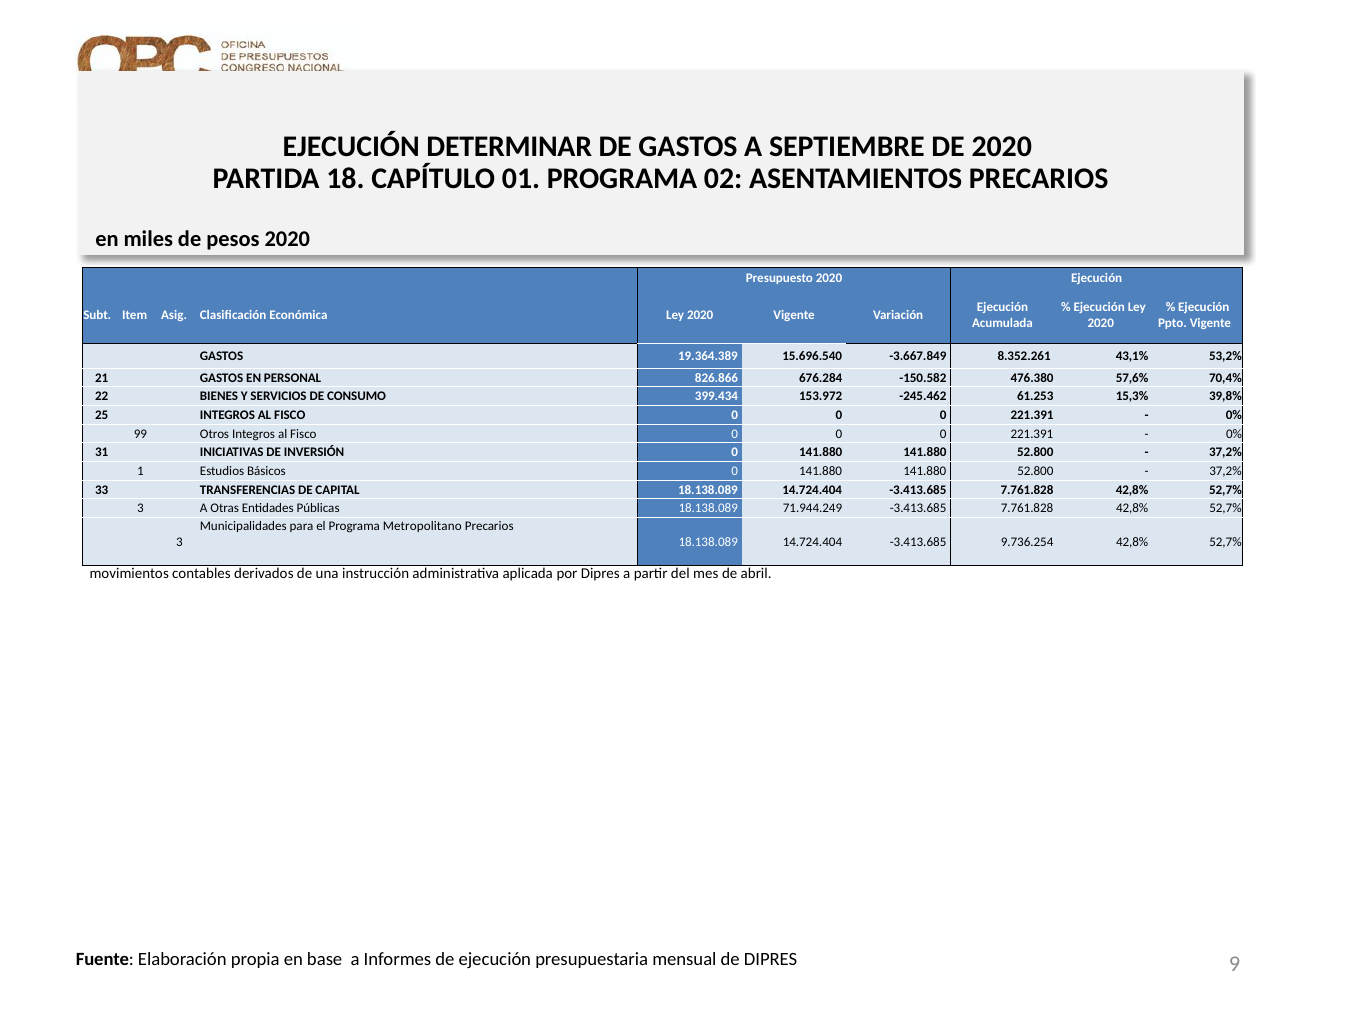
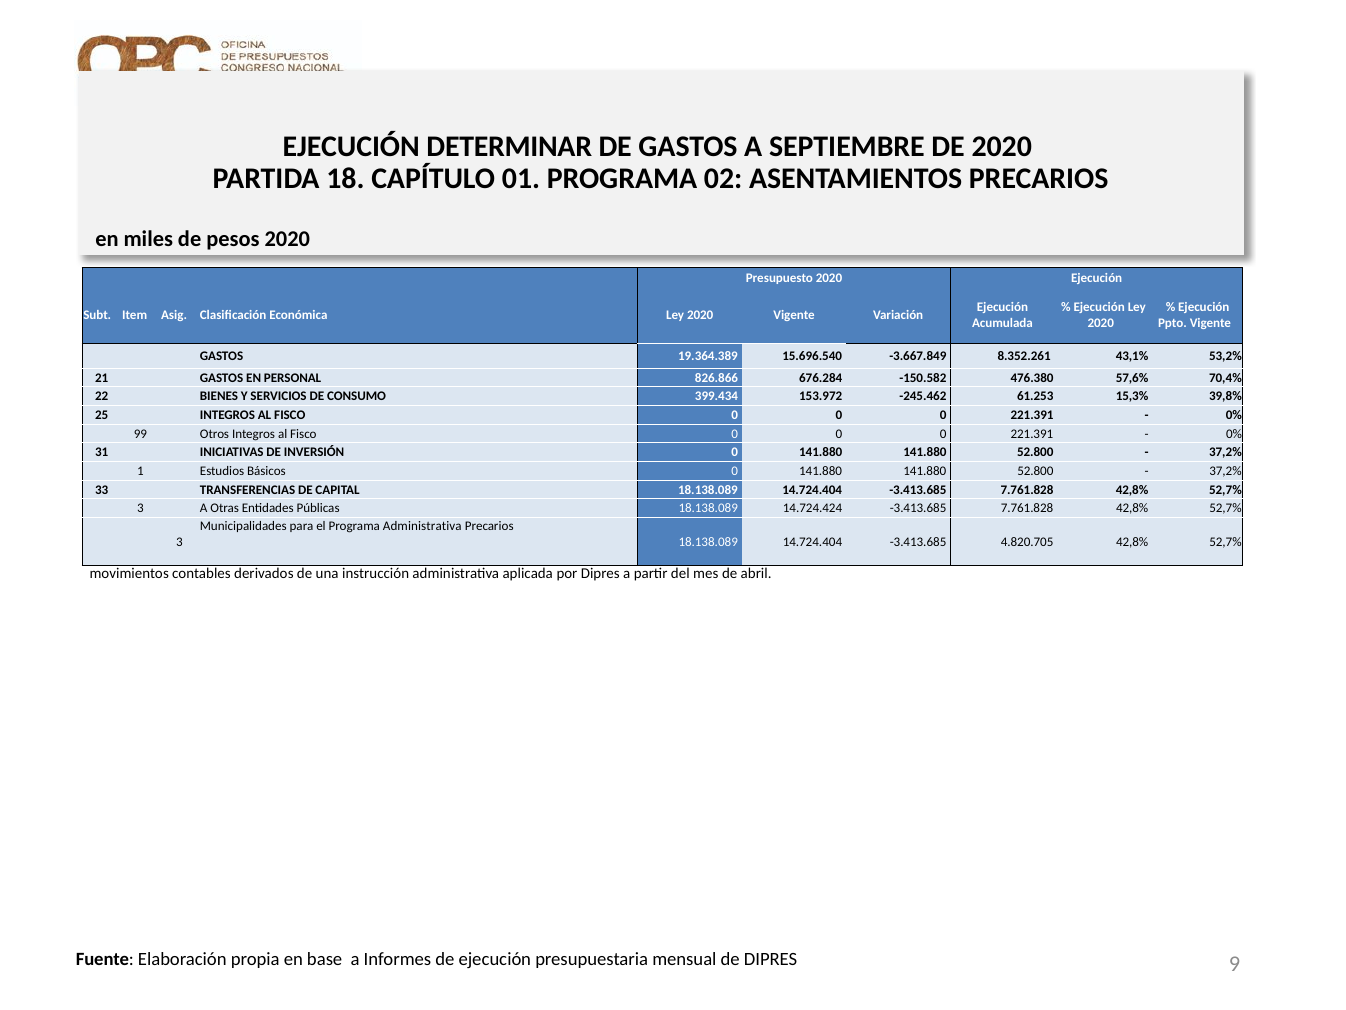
71.944.249: 71.944.249 -> 14.724.424
Programa Metropolitano: Metropolitano -> Administrativa
9.736.254: 9.736.254 -> 4.820.705
